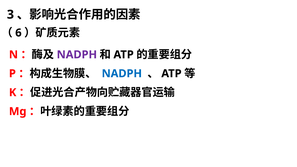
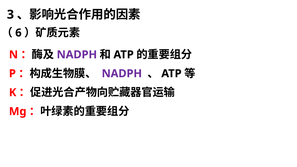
NADPH at (122, 74) colour: blue -> purple
